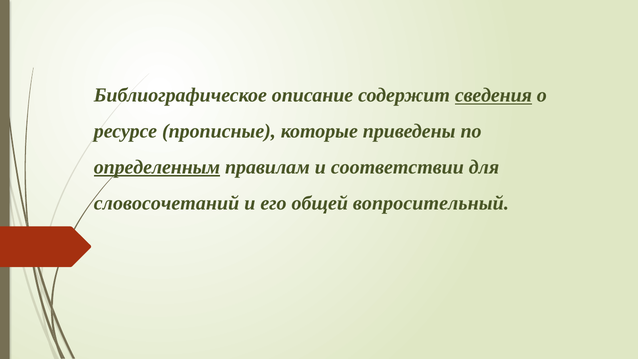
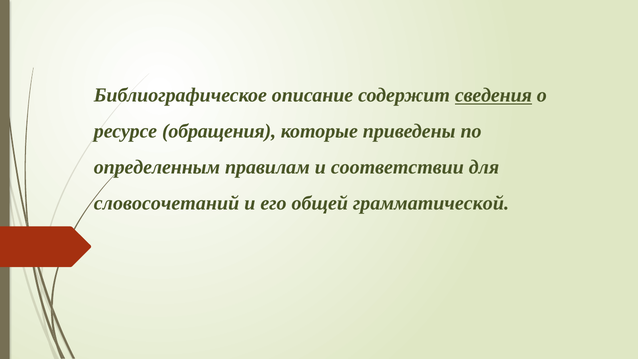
прописные: прописные -> обращения
определенным underline: present -> none
вопросительный: вопросительный -> грамматической
